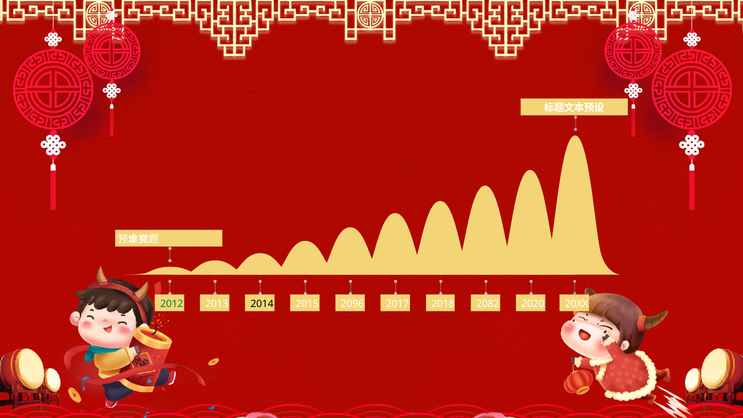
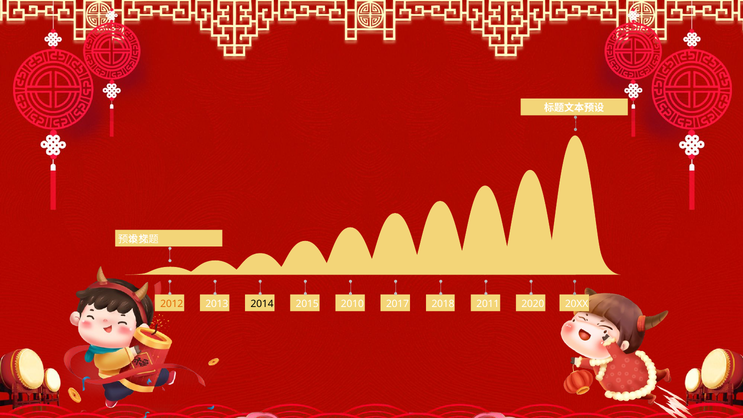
2012 colour: green -> orange
2096: 2096 -> 2010
2082: 2082 -> 2011
